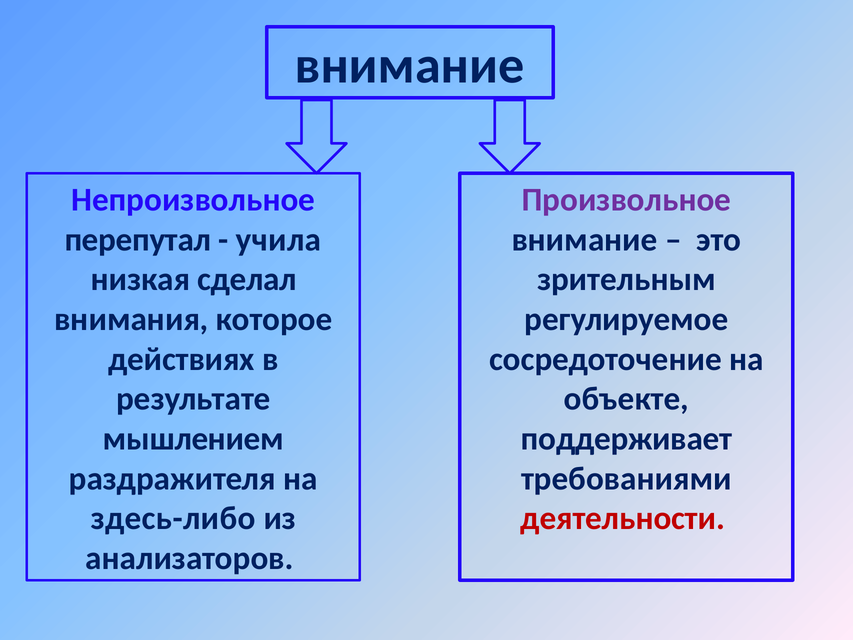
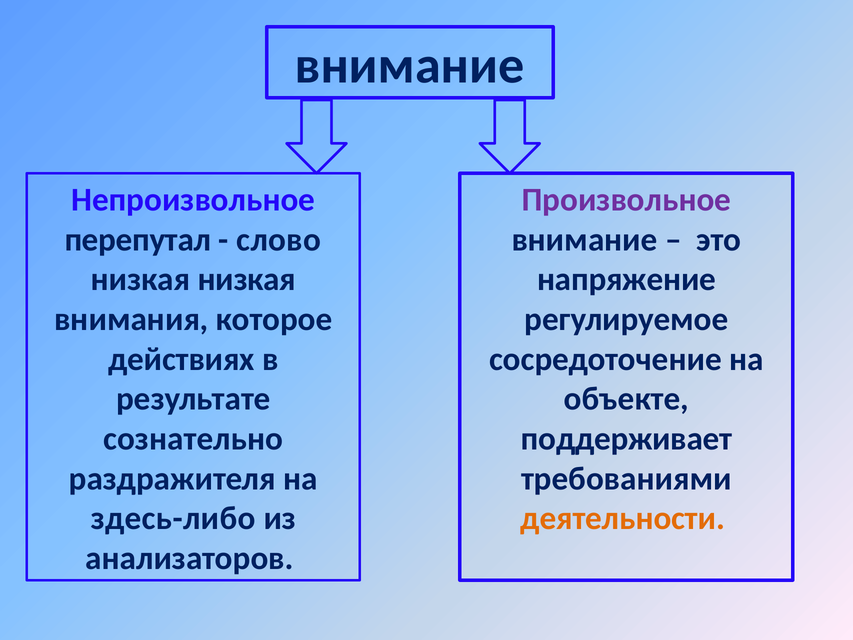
учила: учила -> слово
низкая сделал: сделал -> низкая
зрительным: зрительным -> напряжение
мышлением: мышлением -> сознательно
деятельности colour: red -> orange
